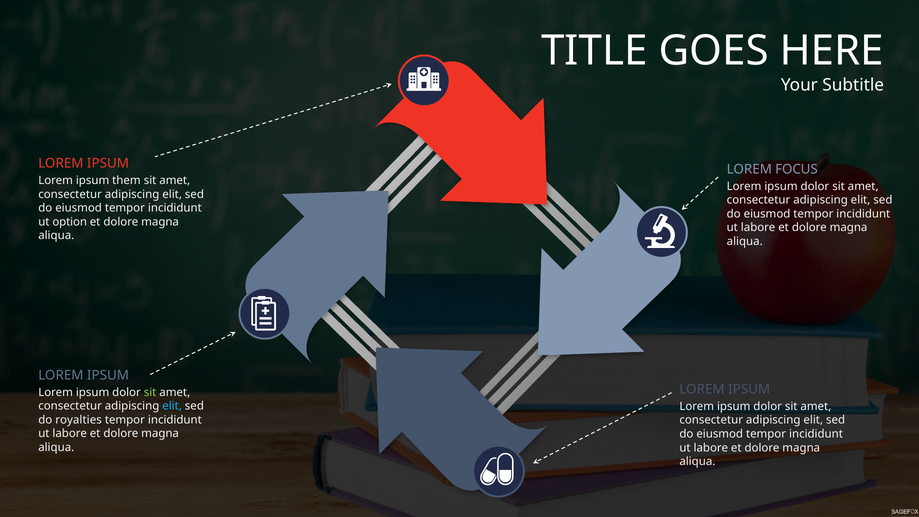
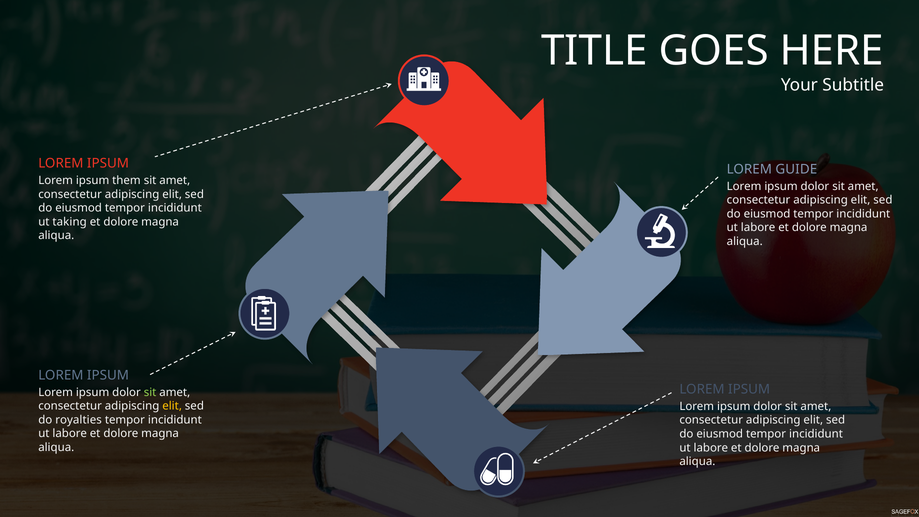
FOCUS: FOCUS -> GUIDE
option: option -> taking
elit at (172, 406) colour: light blue -> yellow
